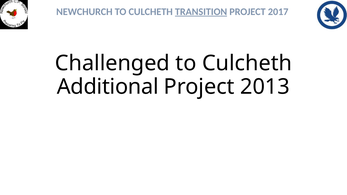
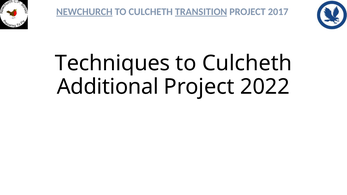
NEWCHURCH underline: none -> present
Challenged: Challenged -> Techniques
2013: 2013 -> 2022
